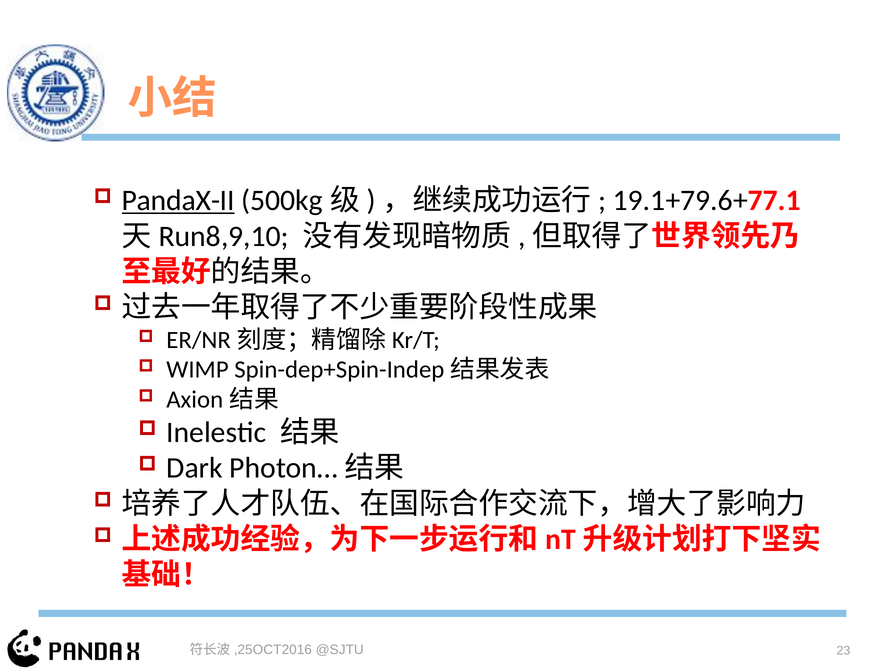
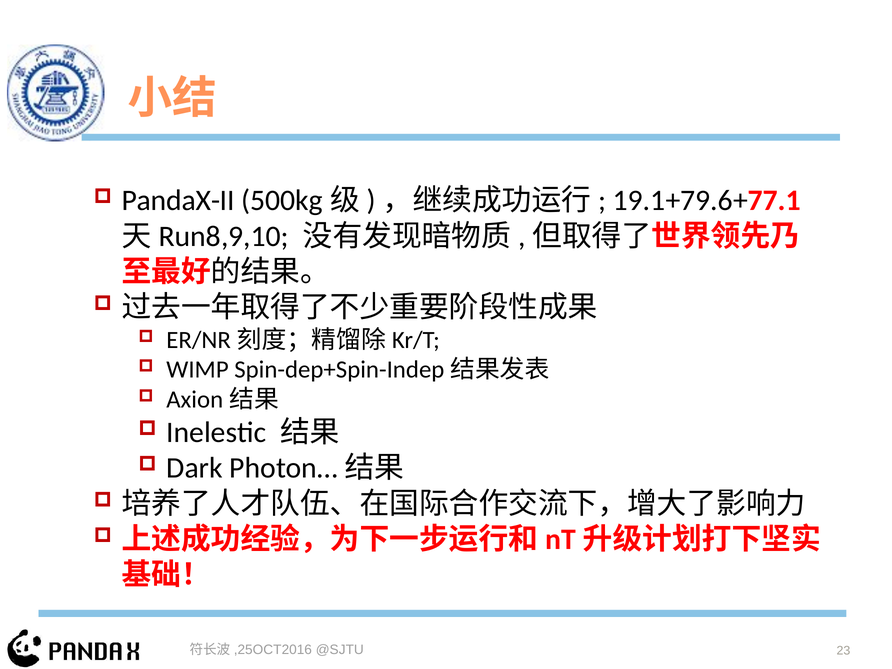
PandaX-II underline: present -> none
